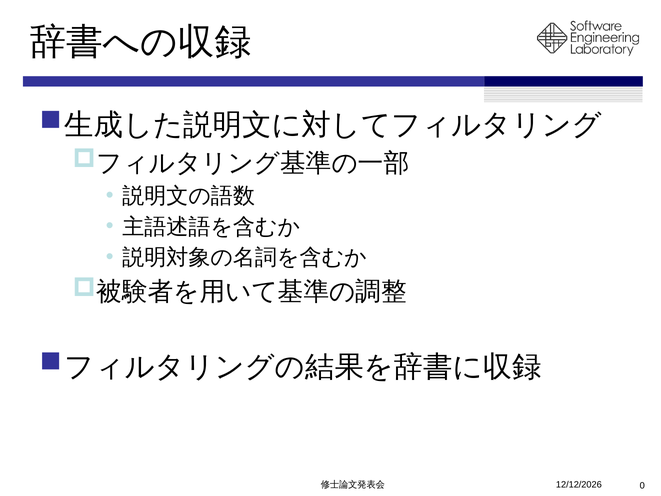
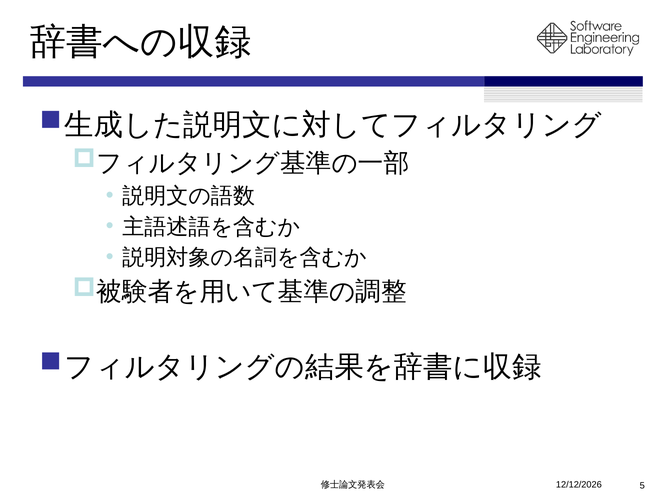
0: 0 -> 5
